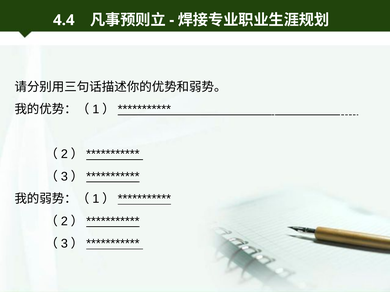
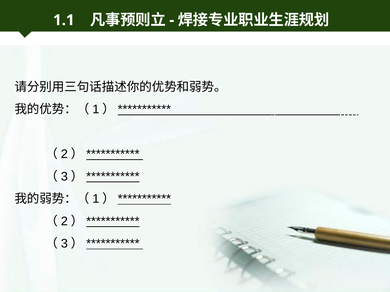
4.4: 4.4 -> 1.1
